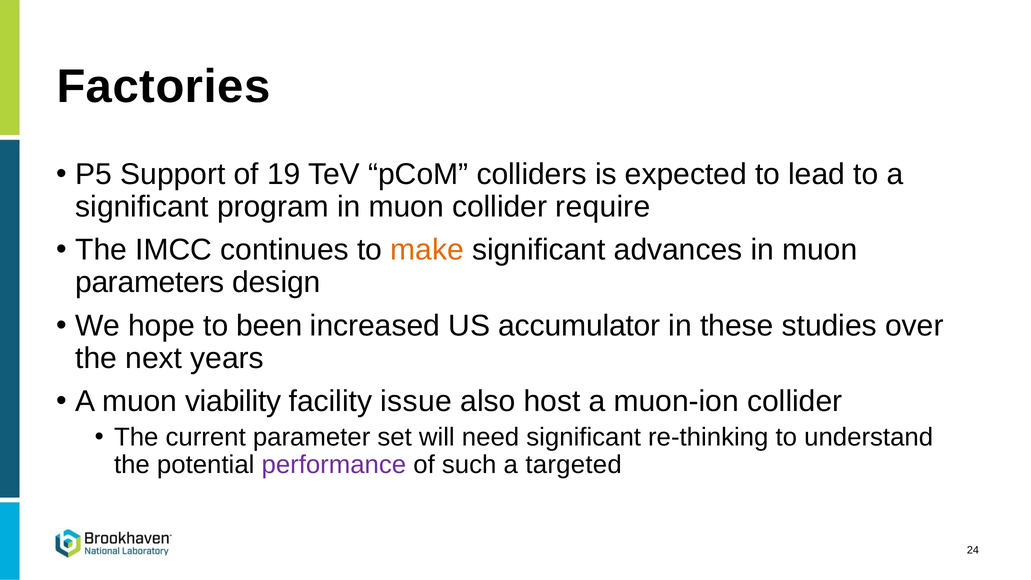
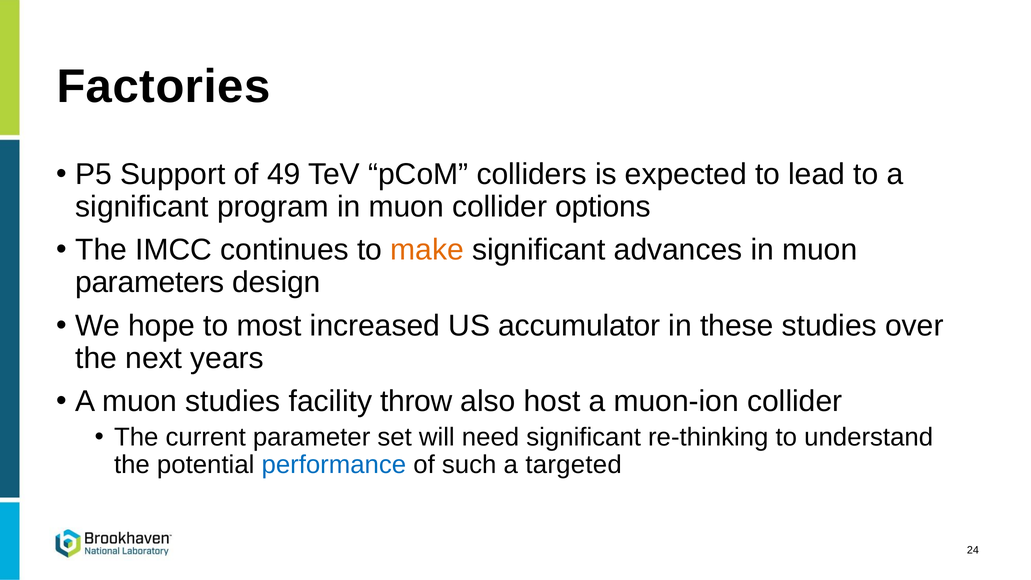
19: 19 -> 49
require: require -> options
been: been -> most
muon viability: viability -> studies
issue: issue -> throw
performance colour: purple -> blue
